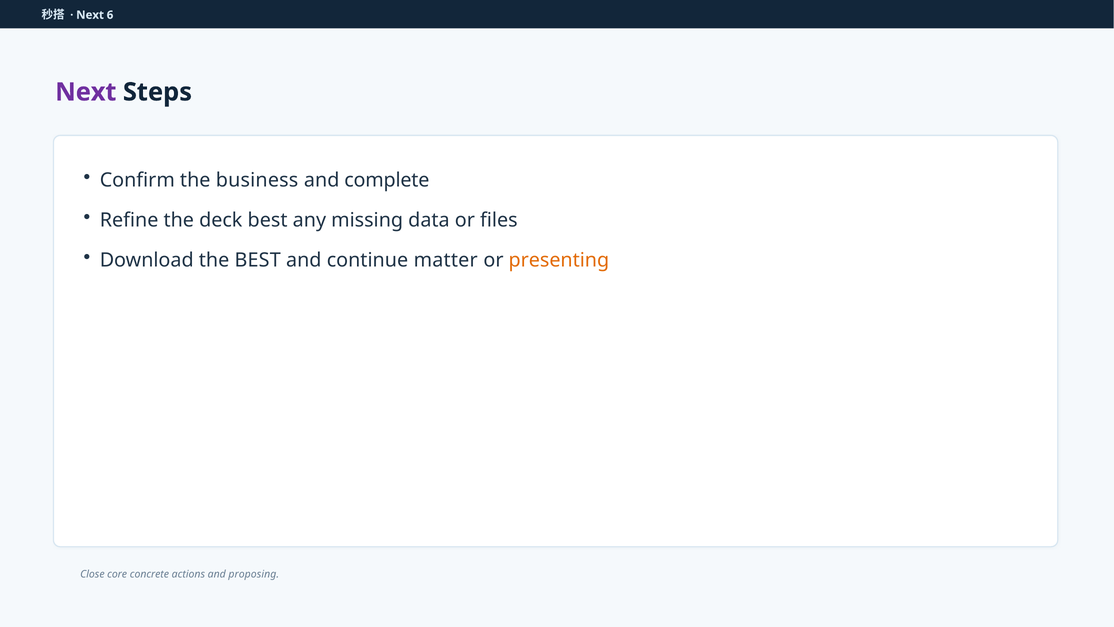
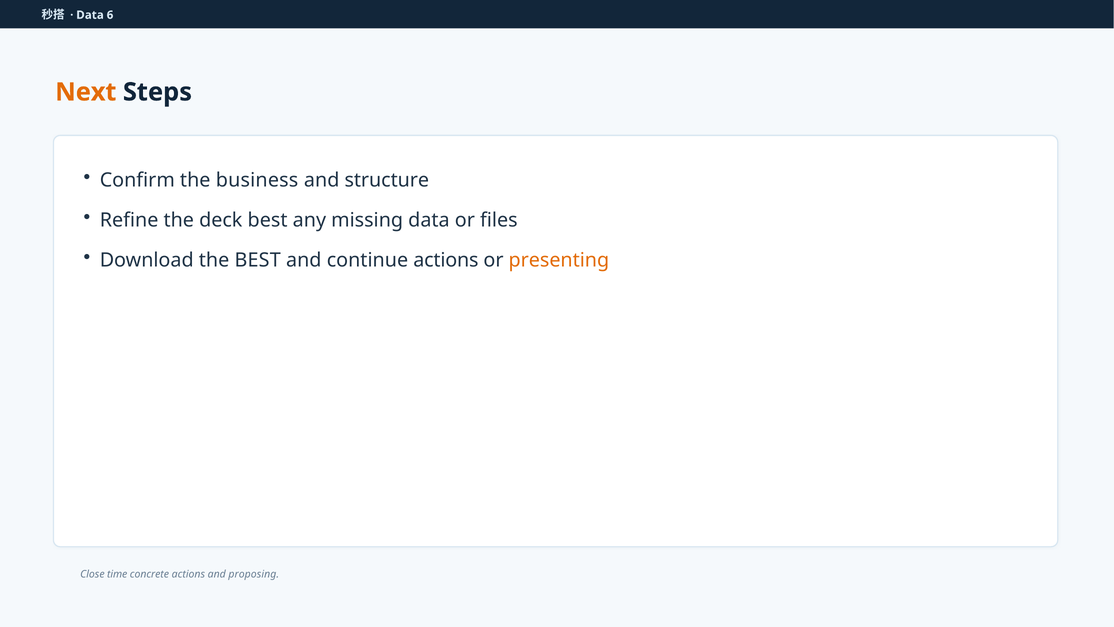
Next at (90, 15): Next -> Data
Next at (86, 92) colour: purple -> orange
complete: complete -> structure
continue matter: matter -> actions
core: core -> time
